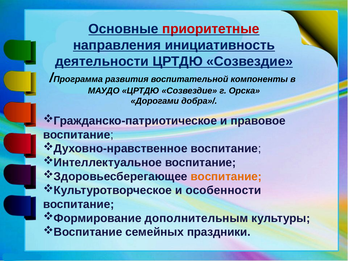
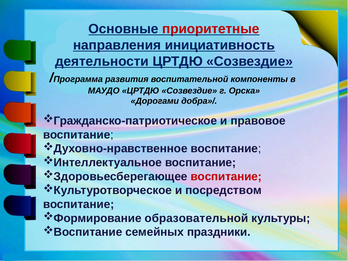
воспитание at (226, 176) colour: orange -> red
особенности: особенности -> посредством
дополнительным: дополнительным -> образовательной
